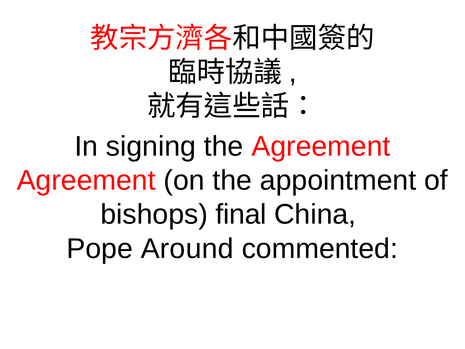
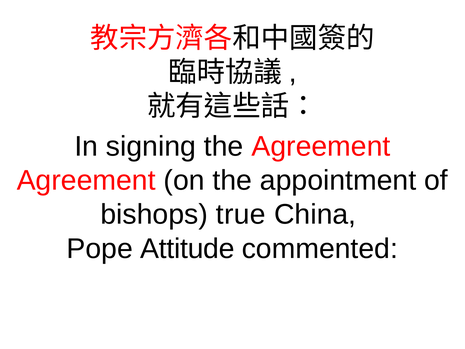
final: final -> true
Around: Around -> Attitude
